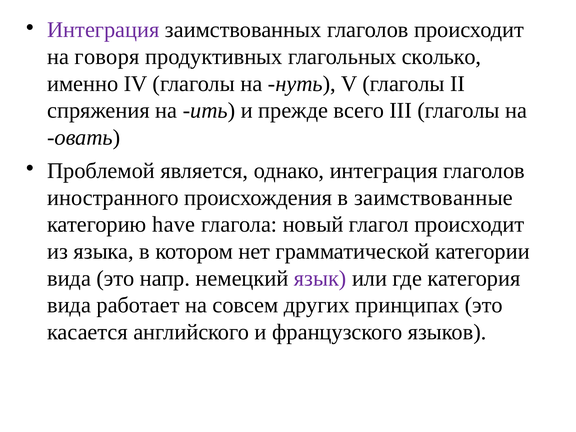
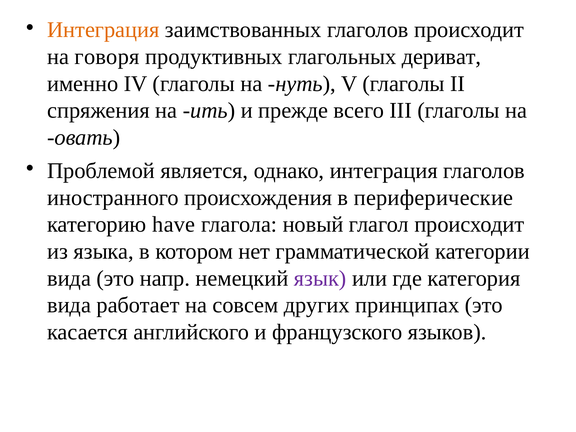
Интеграция at (103, 30) colour: purple -> orange
сколько: сколько -> дериват
заимствованные: заимствованные -> периферические
